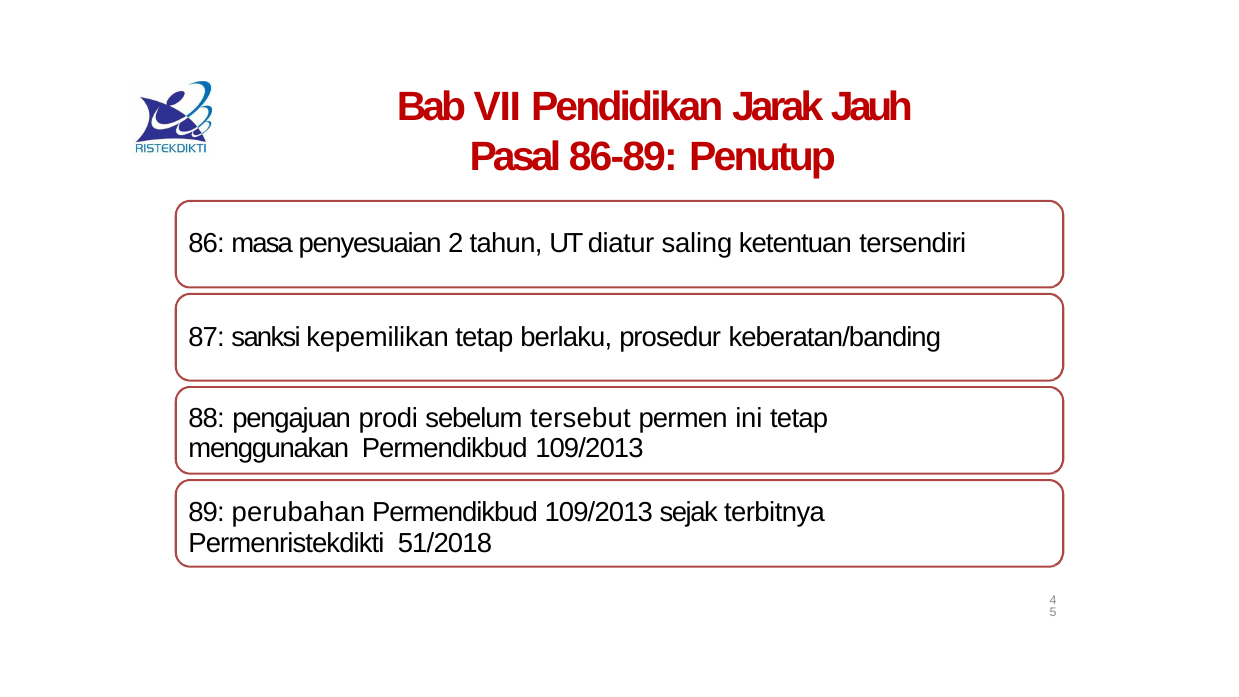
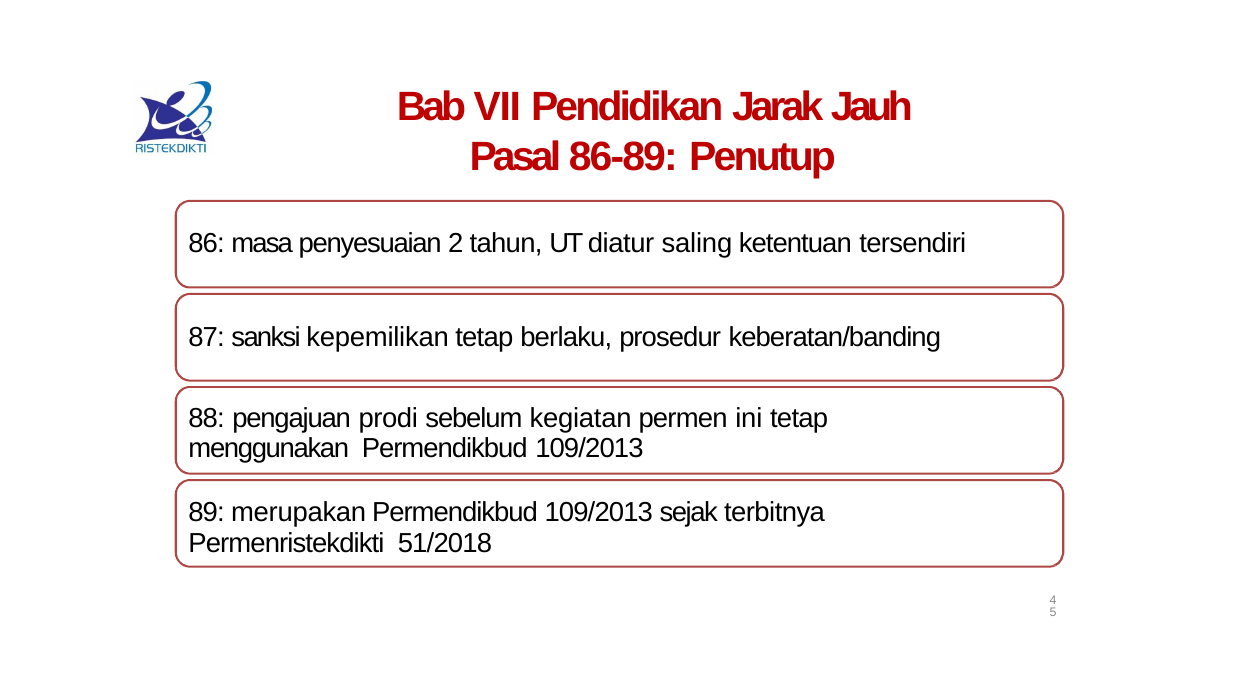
tersebut: tersebut -> kegiatan
perubahan: perubahan -> merupakan
